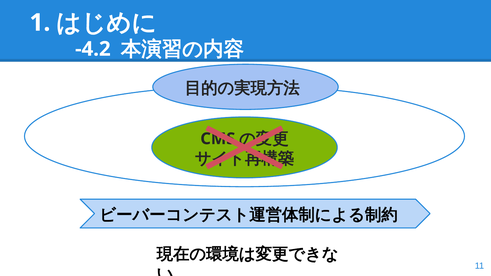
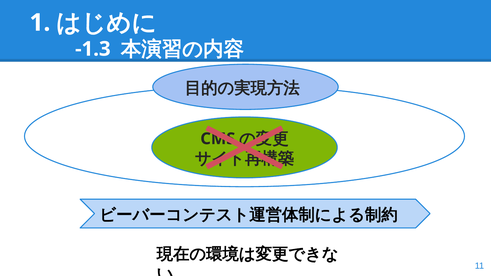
-4.2: -4.2 -> -1.3
